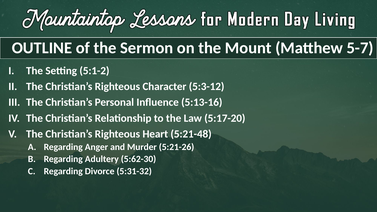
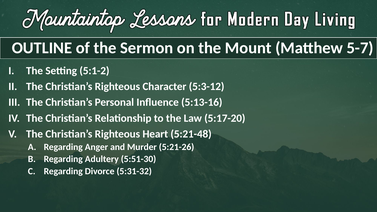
5:62-30: 5:62-30 -> 5:51-30
